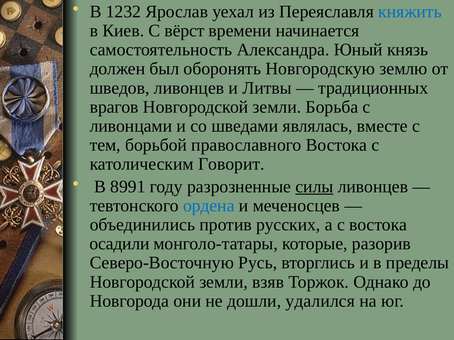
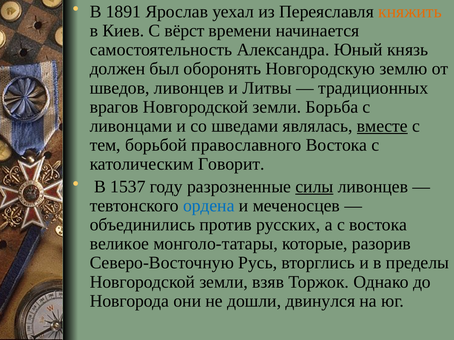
1232: 1232 -> 1891
княжить colour: blue -> orange
вместе underline: none -> present
8991: 8991 -> 1537
осадили: осадили -> великое
удалился: удалился -> двинулся
